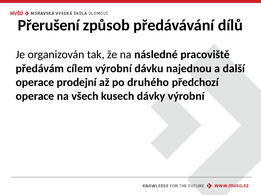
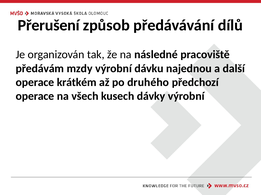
cílem: cílem -> mzdy
prodejní: prodejní -> krátkém
